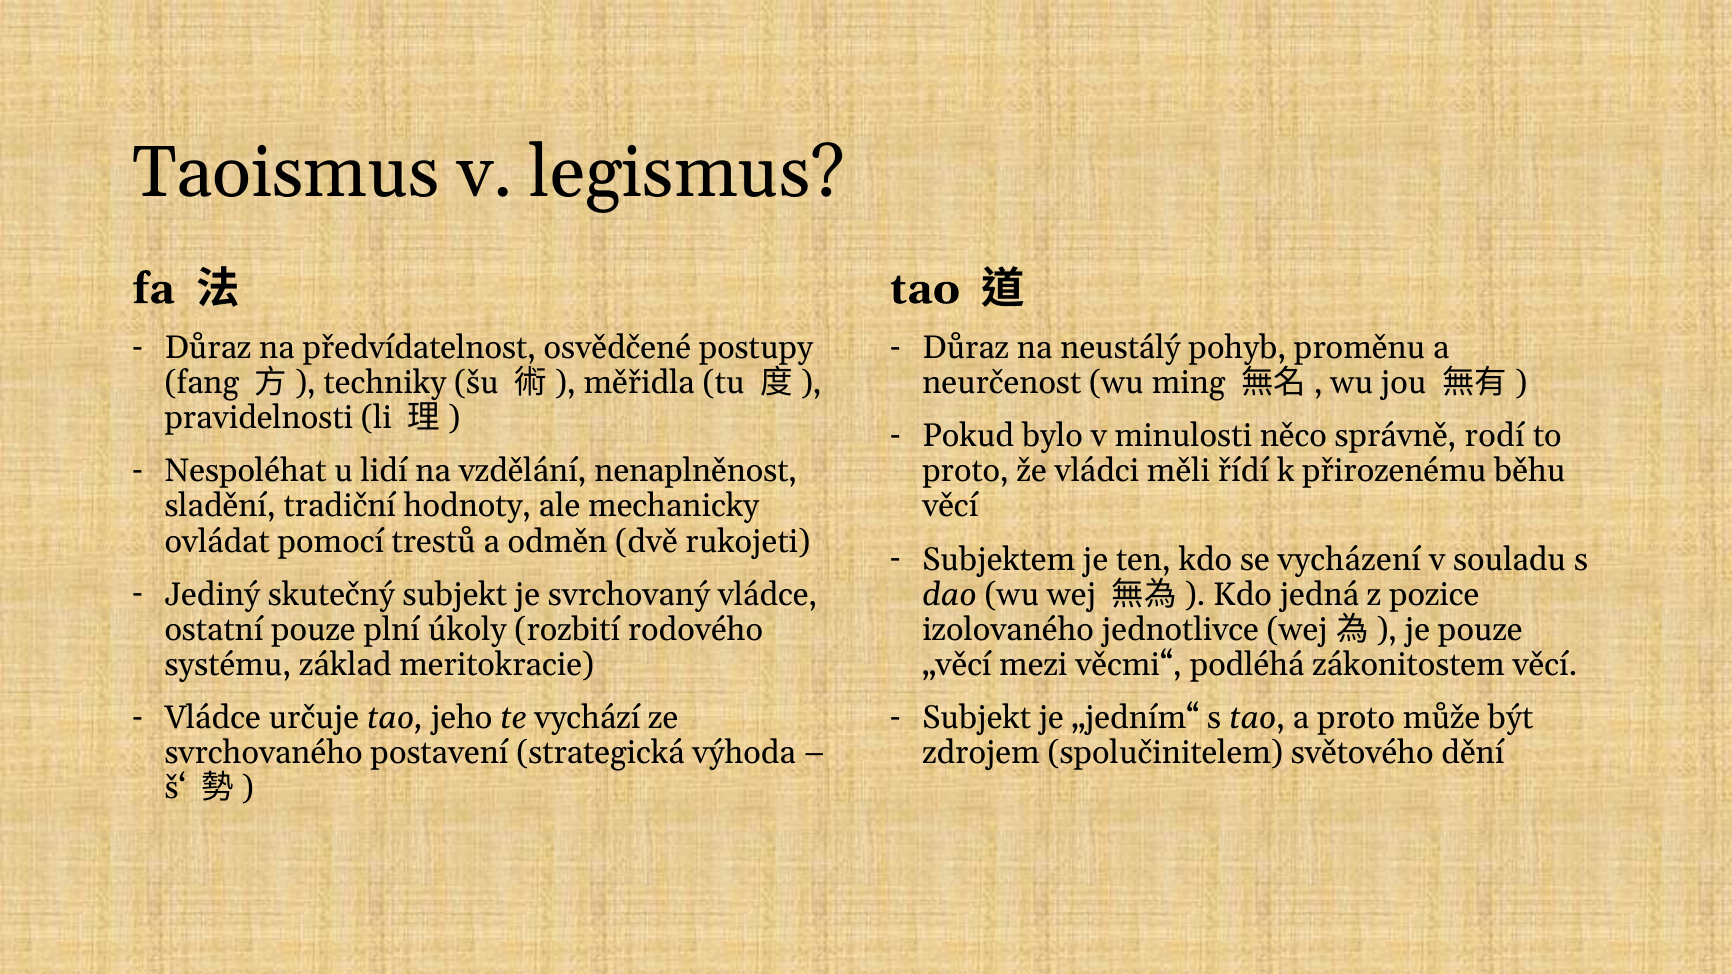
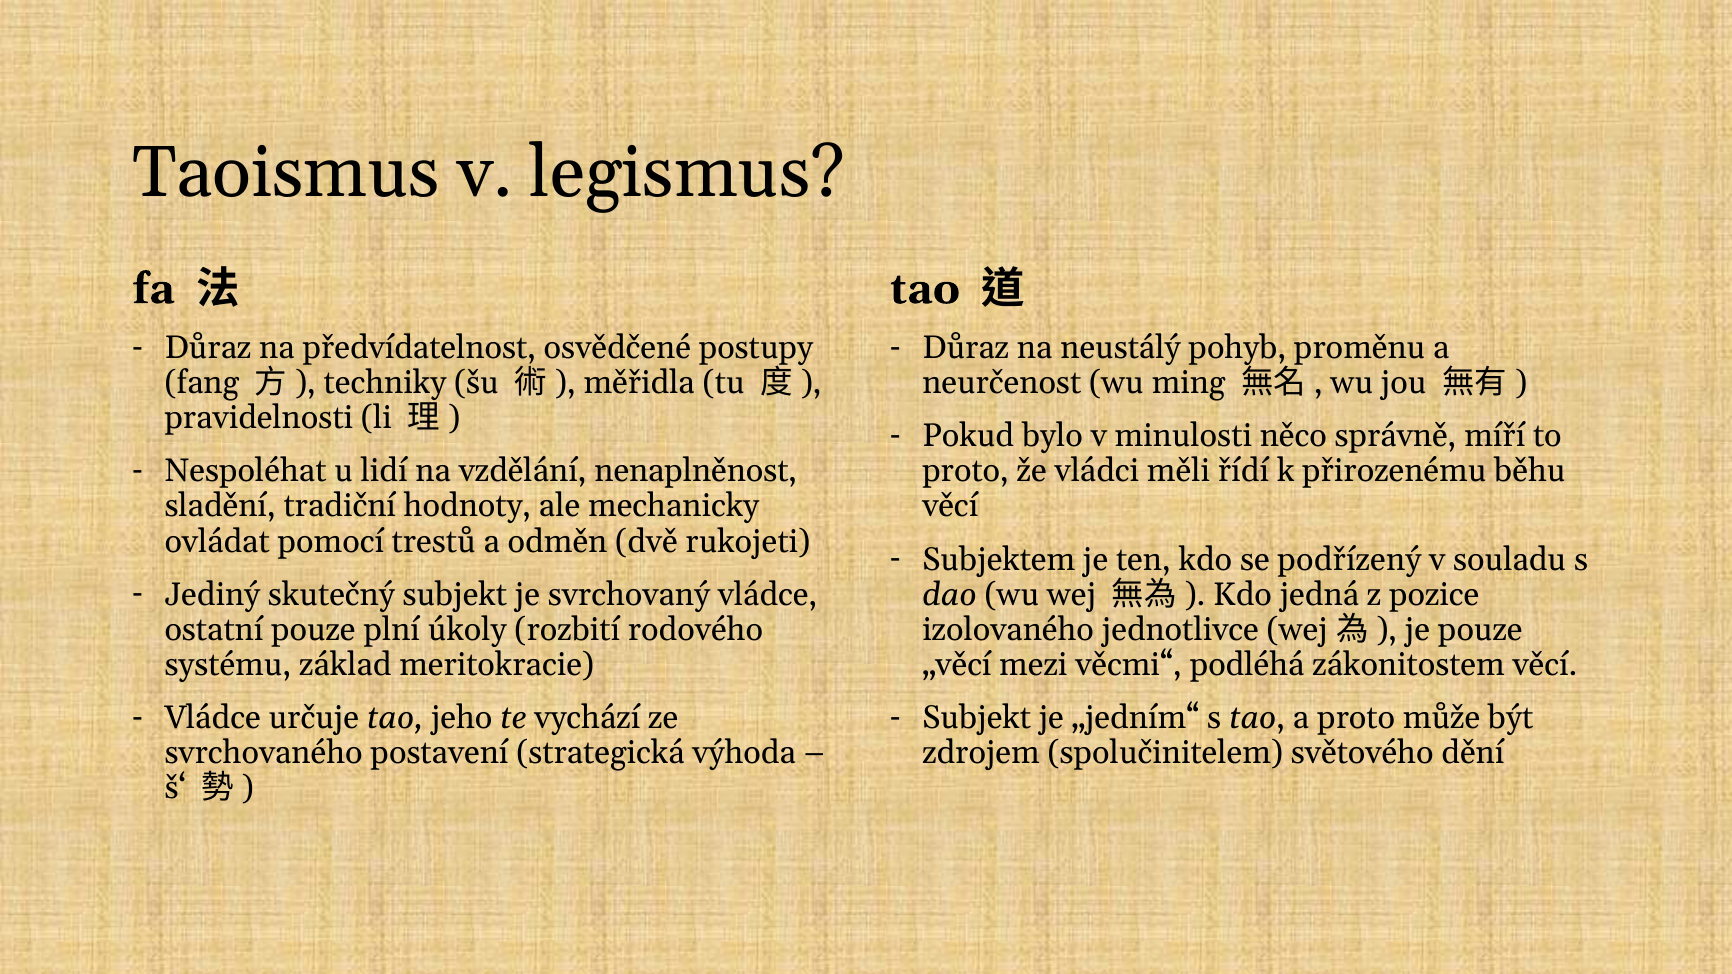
rodí: rodí -> míří
vycházení: vycházení -> podřízený
